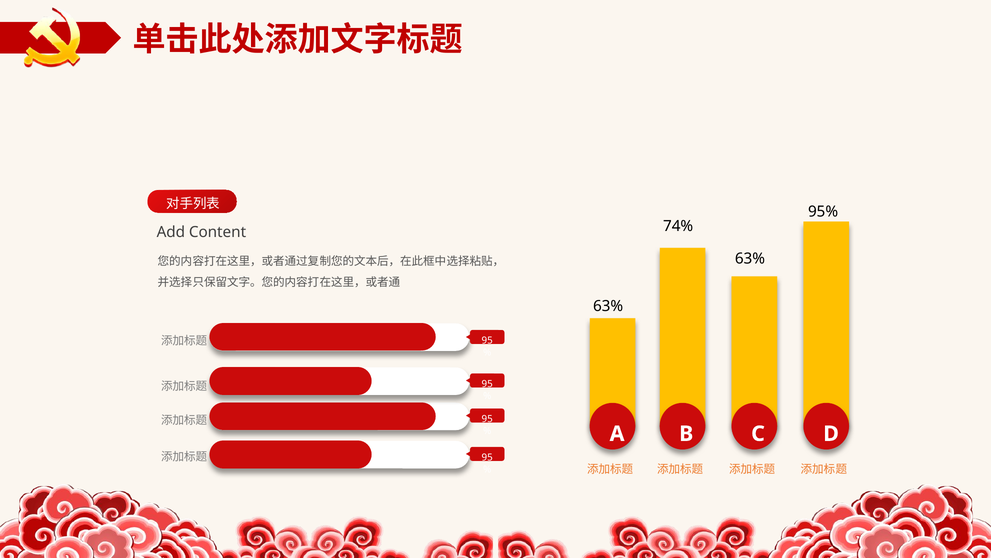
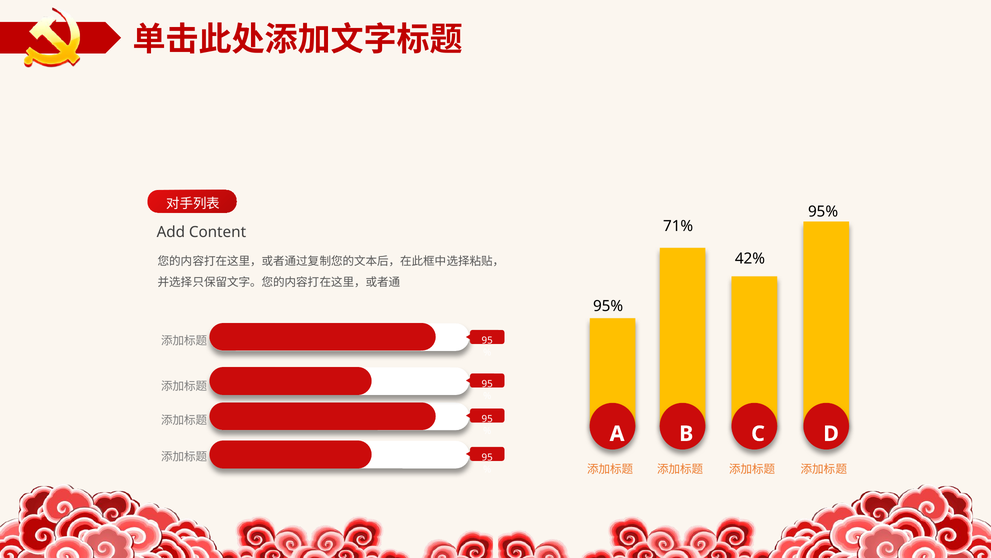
74%: 74% -> 71%
63% at (750, 258): 63% -> 42%
63% at (608, 306): 63% -> 95%
